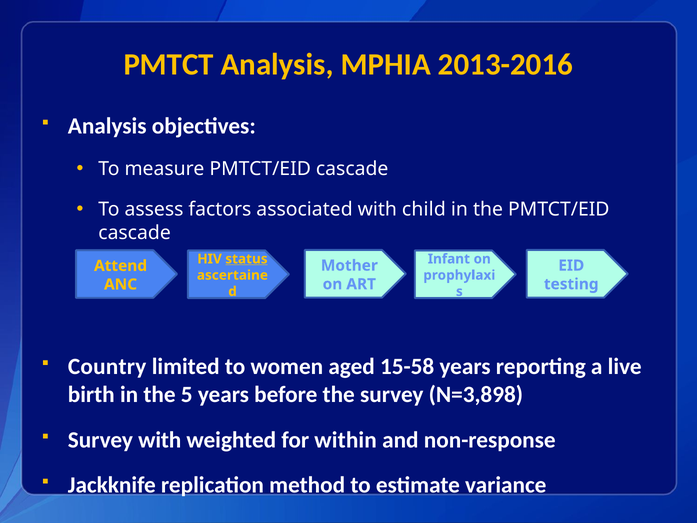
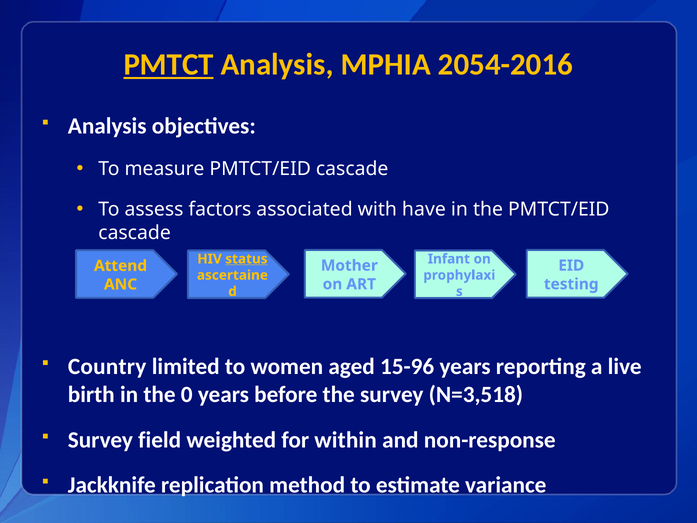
PMTCT underline: none -> present
2013-2016: 2013-2016 -> 2054-2016
child: child -> have
15-58: 15-58 -> 15-96
5: 5 -> 0
N=3,898: N=3,898 -> N=3,518
Survey with: with -> field
